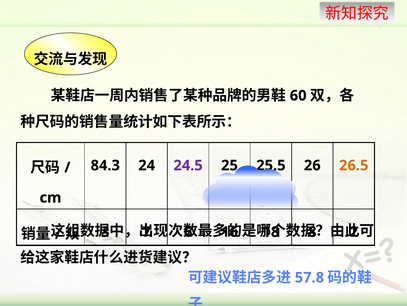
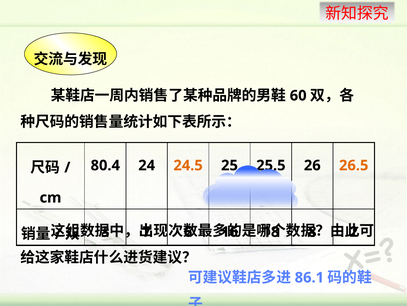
84.3: 84.3 -> 80.4
24.5 colour: purple -> orange
57.8: 57.8 -> 86.1
